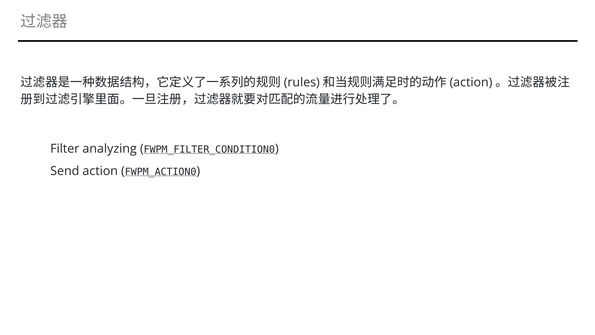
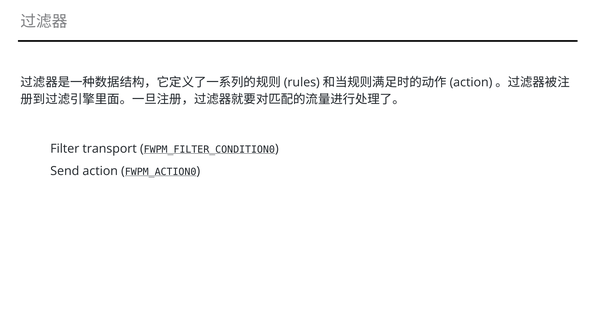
analyzing: analyzing -> transport
